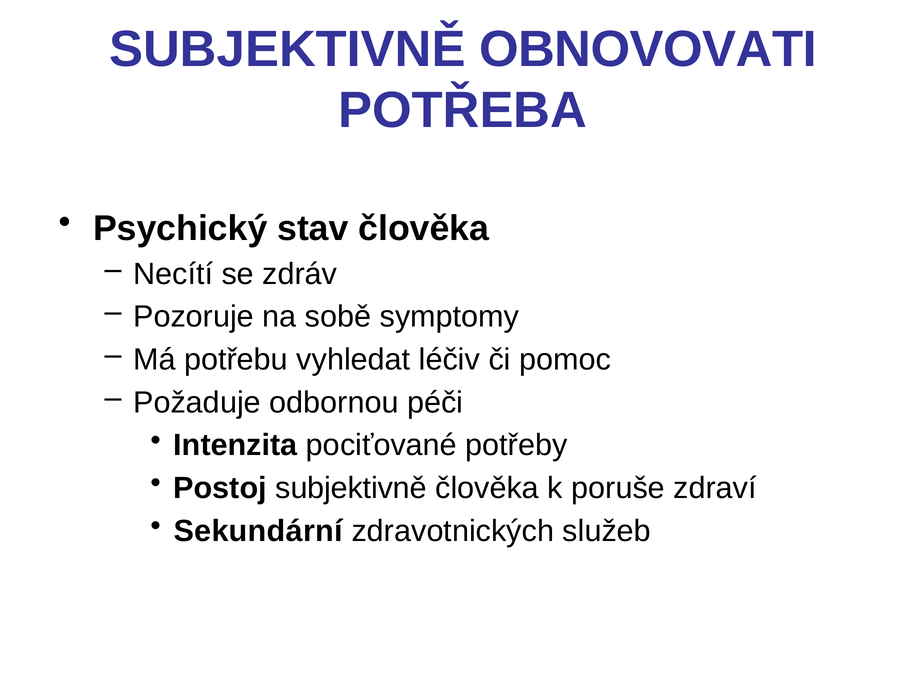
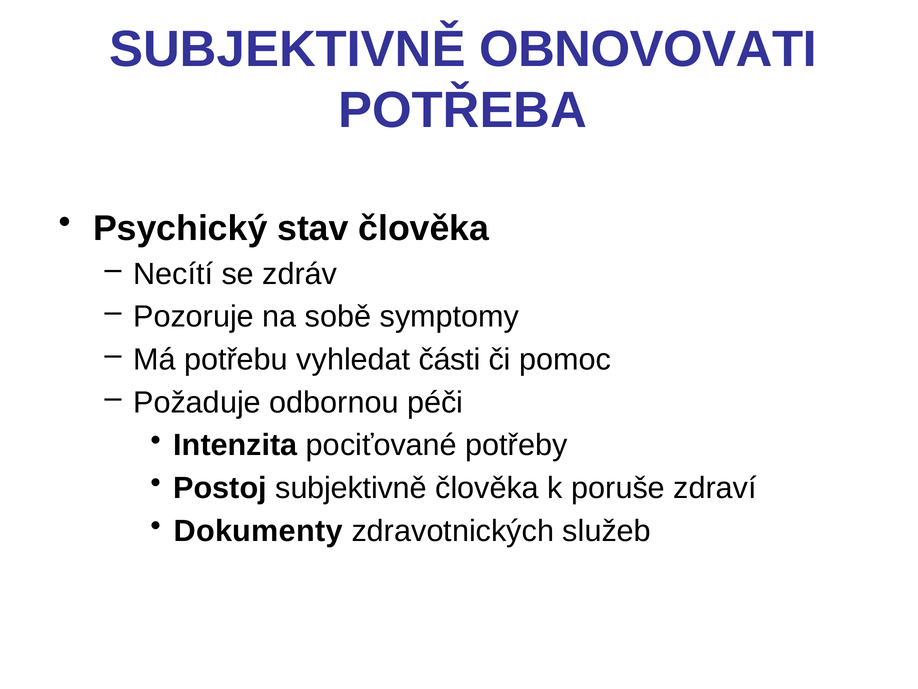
léčiv: léčiv -> části
Sekundární: Sekundární -> Dokumenty
